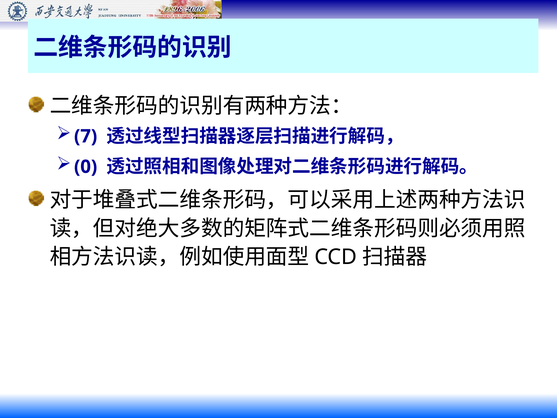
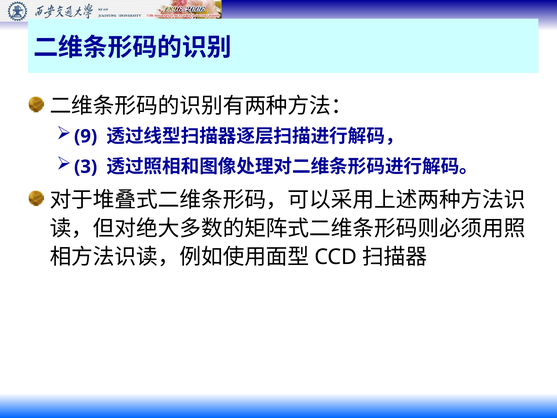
7: 7 -> 9
0: 0 -> 3
